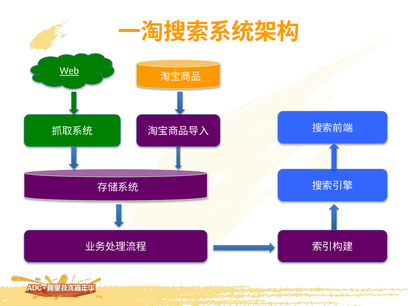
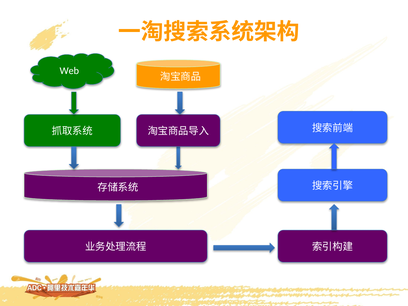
Web underline: present -> none
